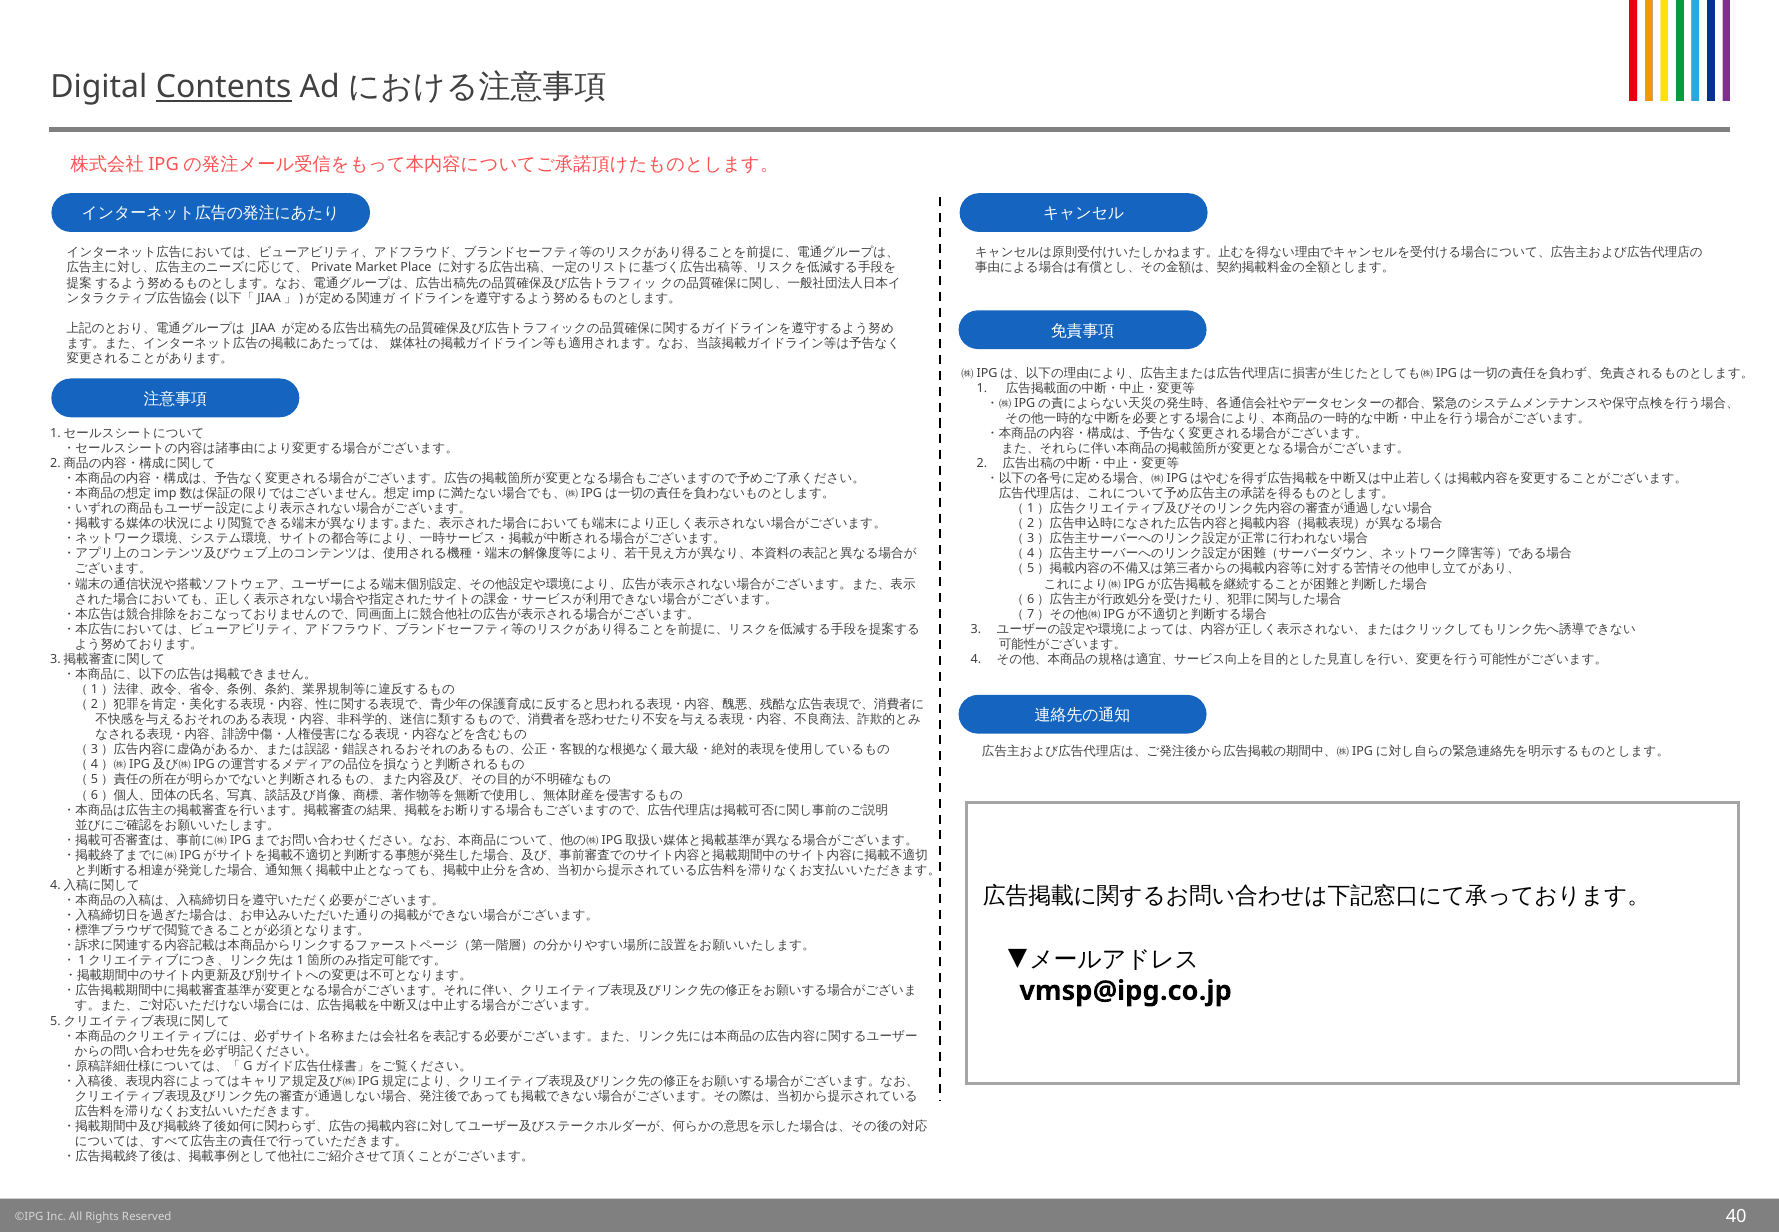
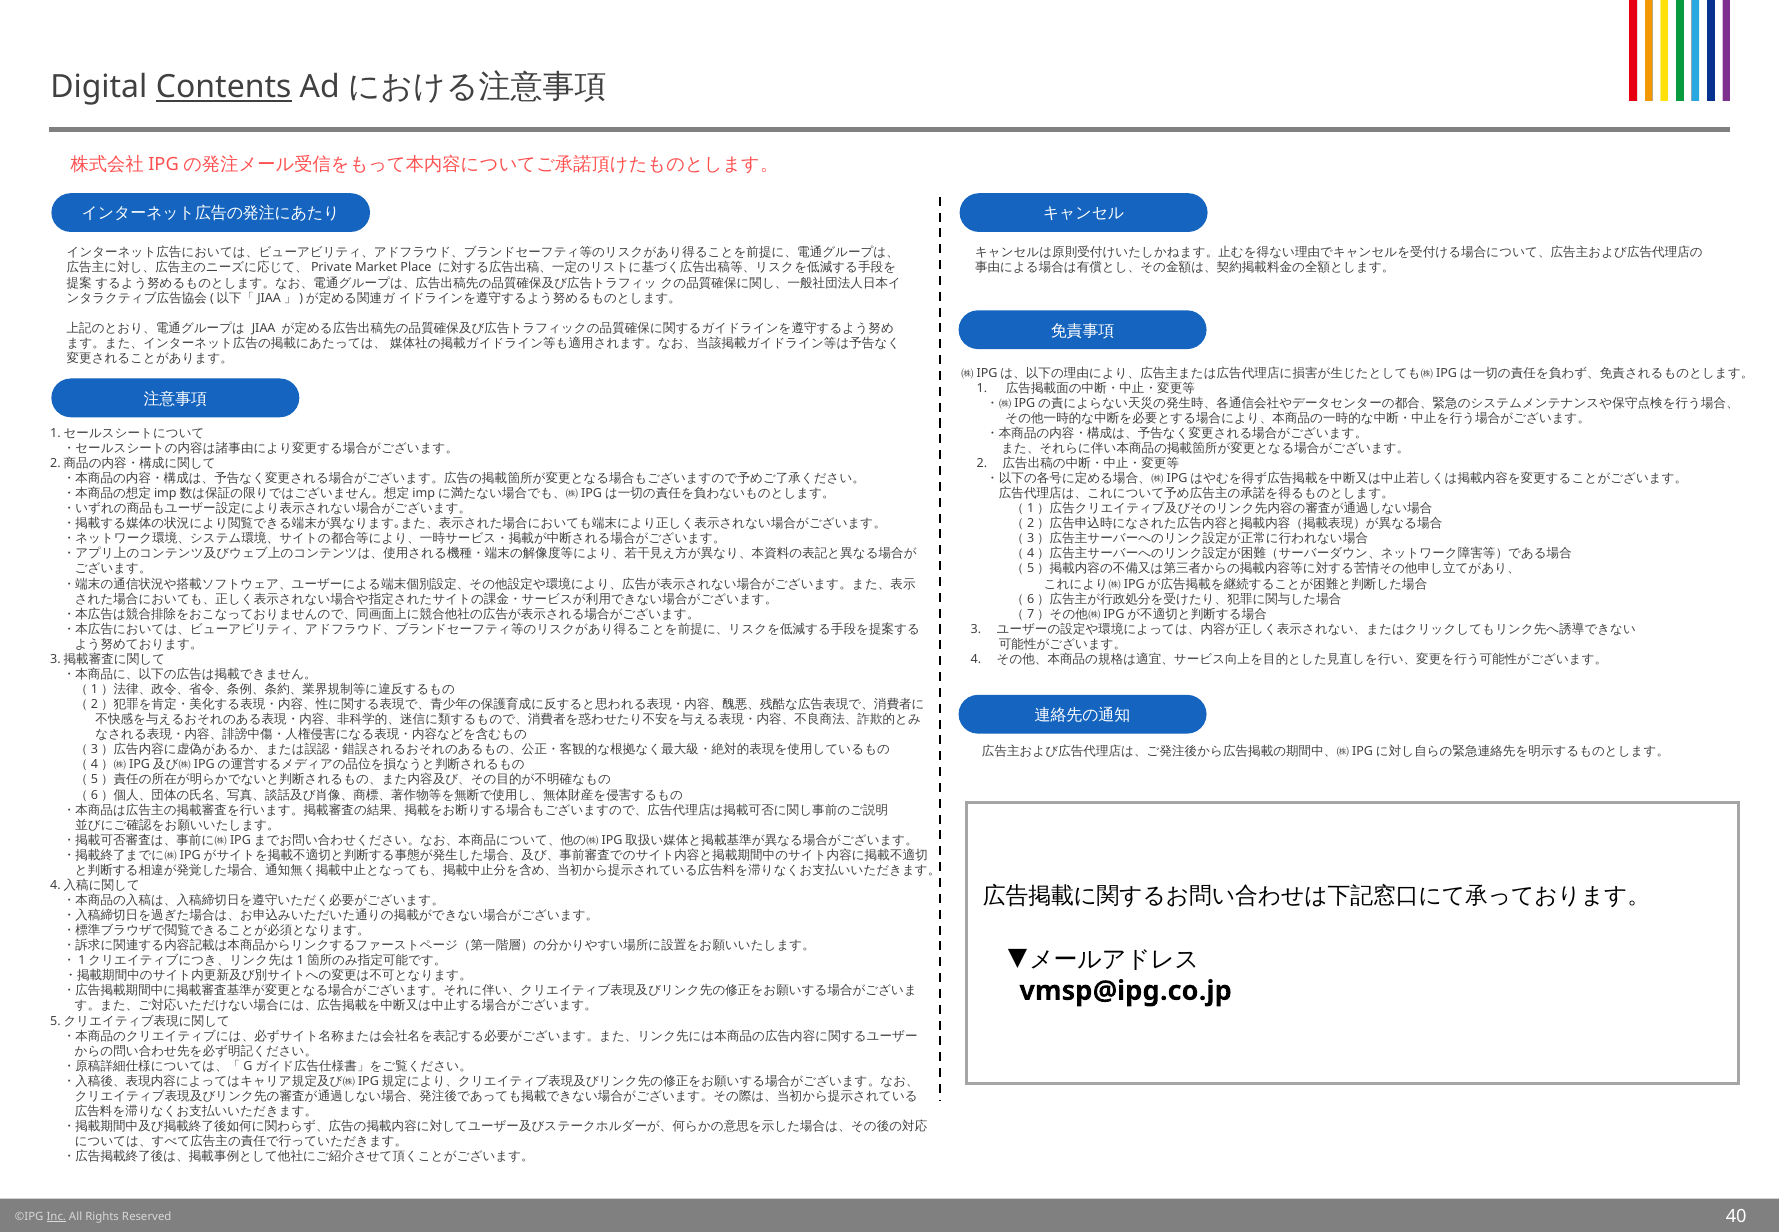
Inc underline: none -> present
